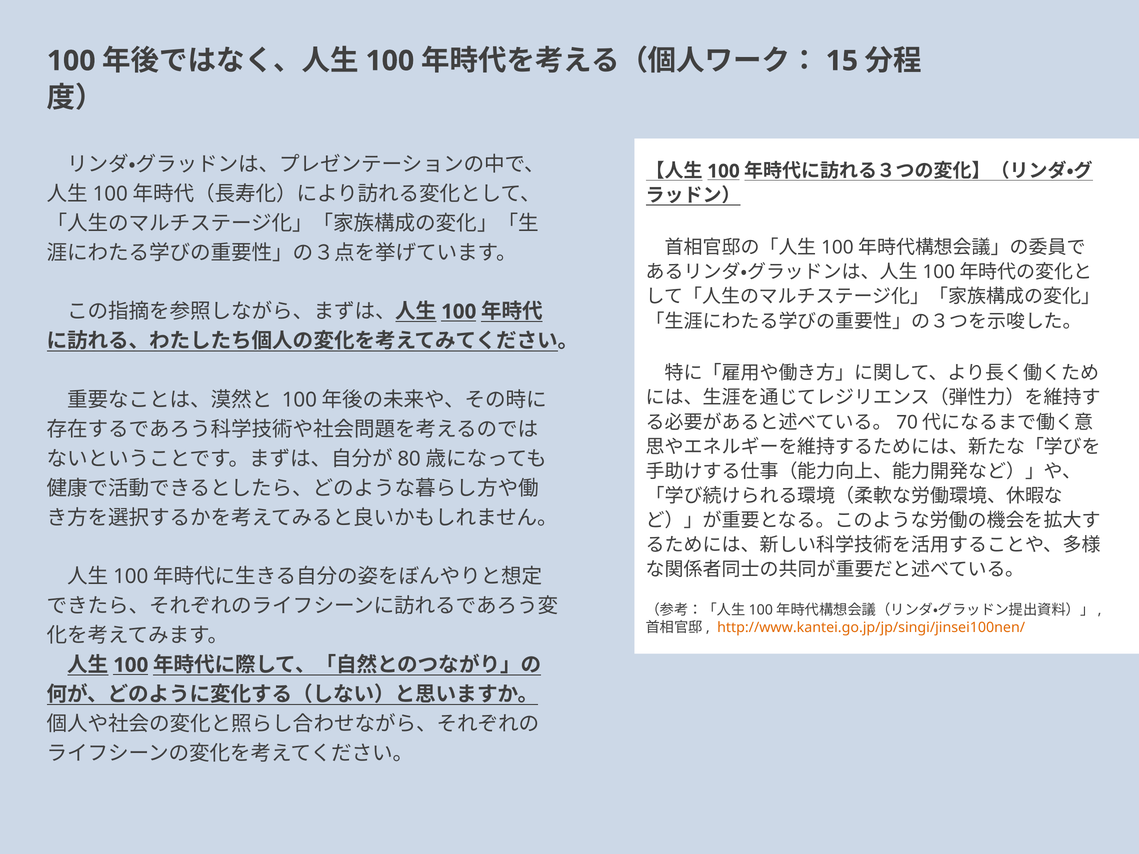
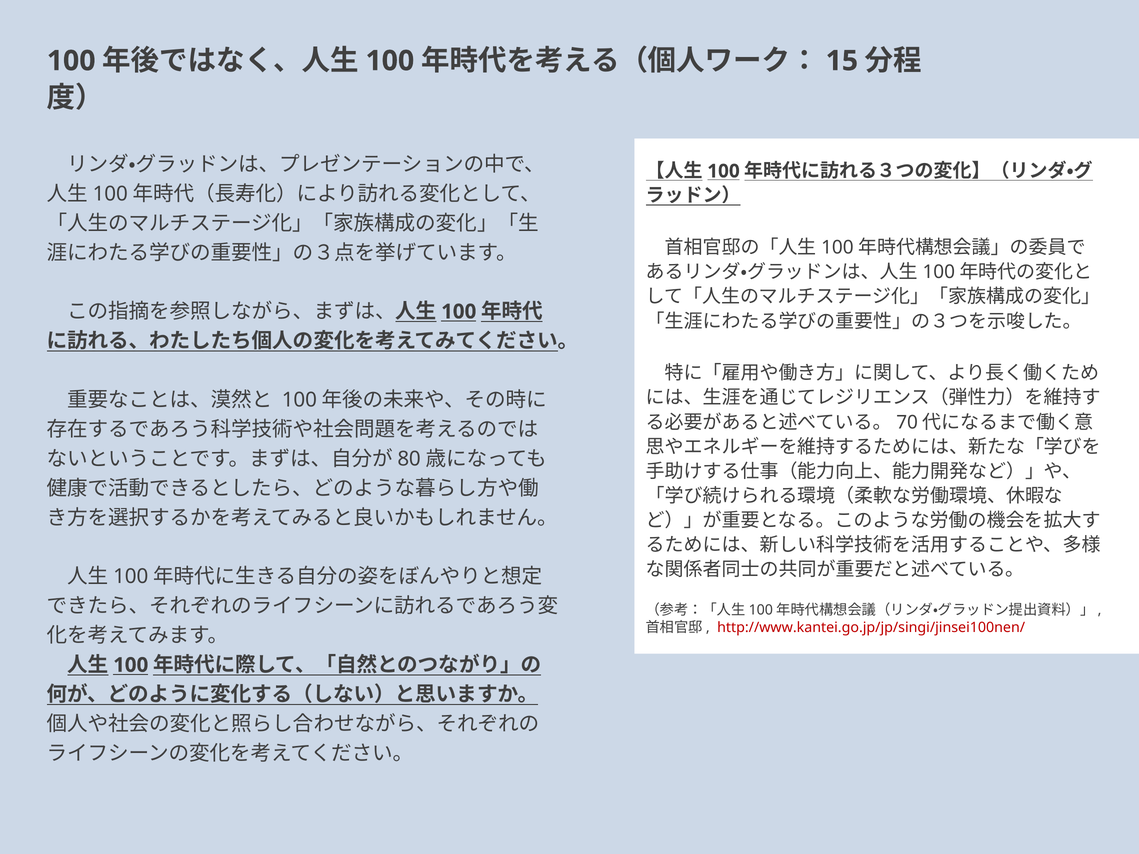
http://www.kantei.go.jp/jp/singi/jinsei100nen/ colour: orange -> red
